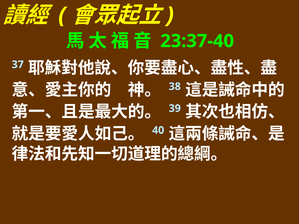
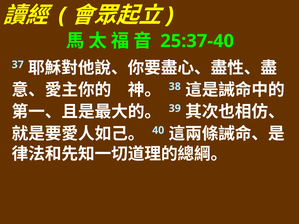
23:37-40: 23:37-40 -> 25:37-40
